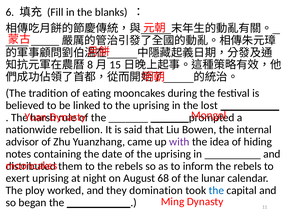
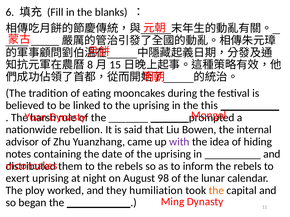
lost: lost -> this
68: 68 -> 98
domination: domination -> humiliation
the at (216, 191) colour: blue -> orange
